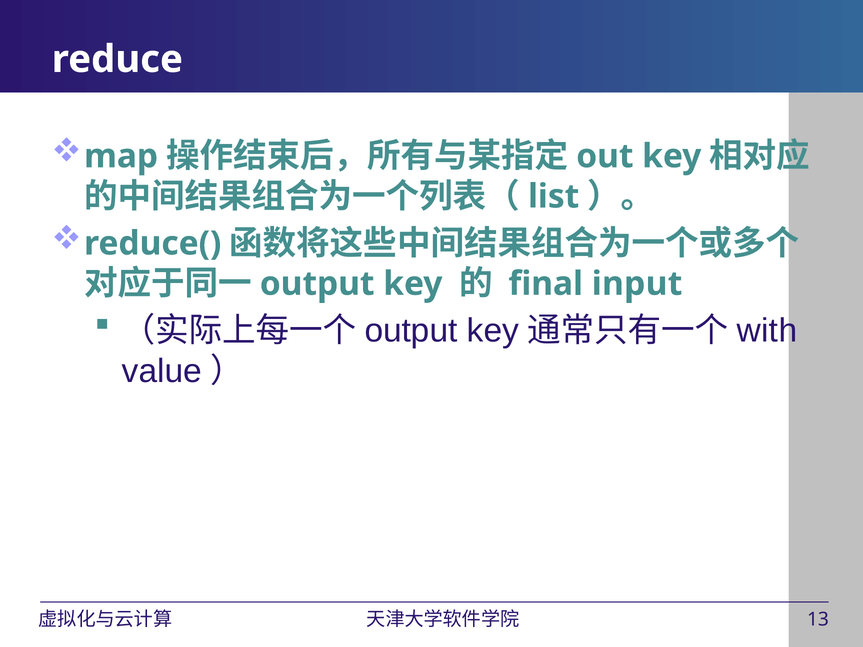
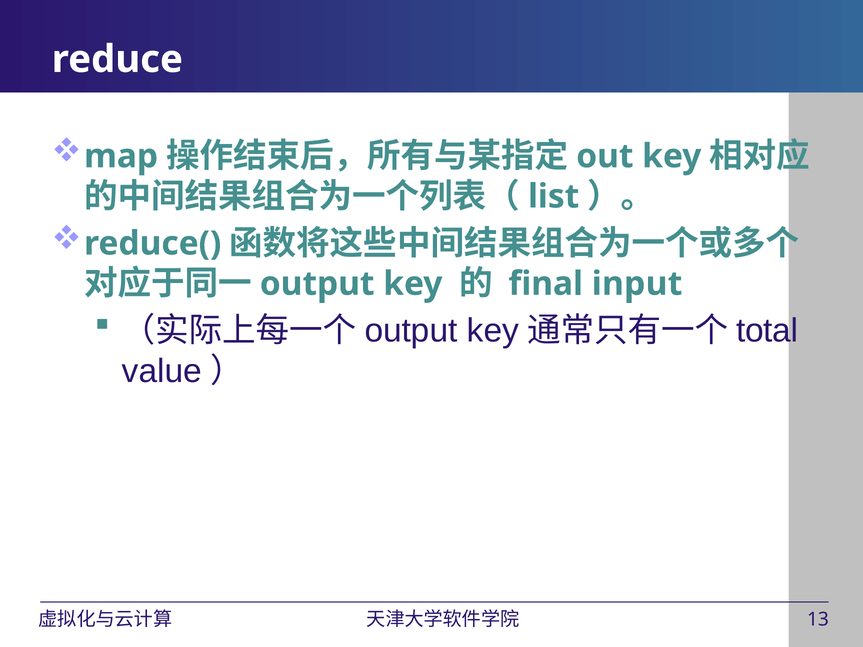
with: with -> total
